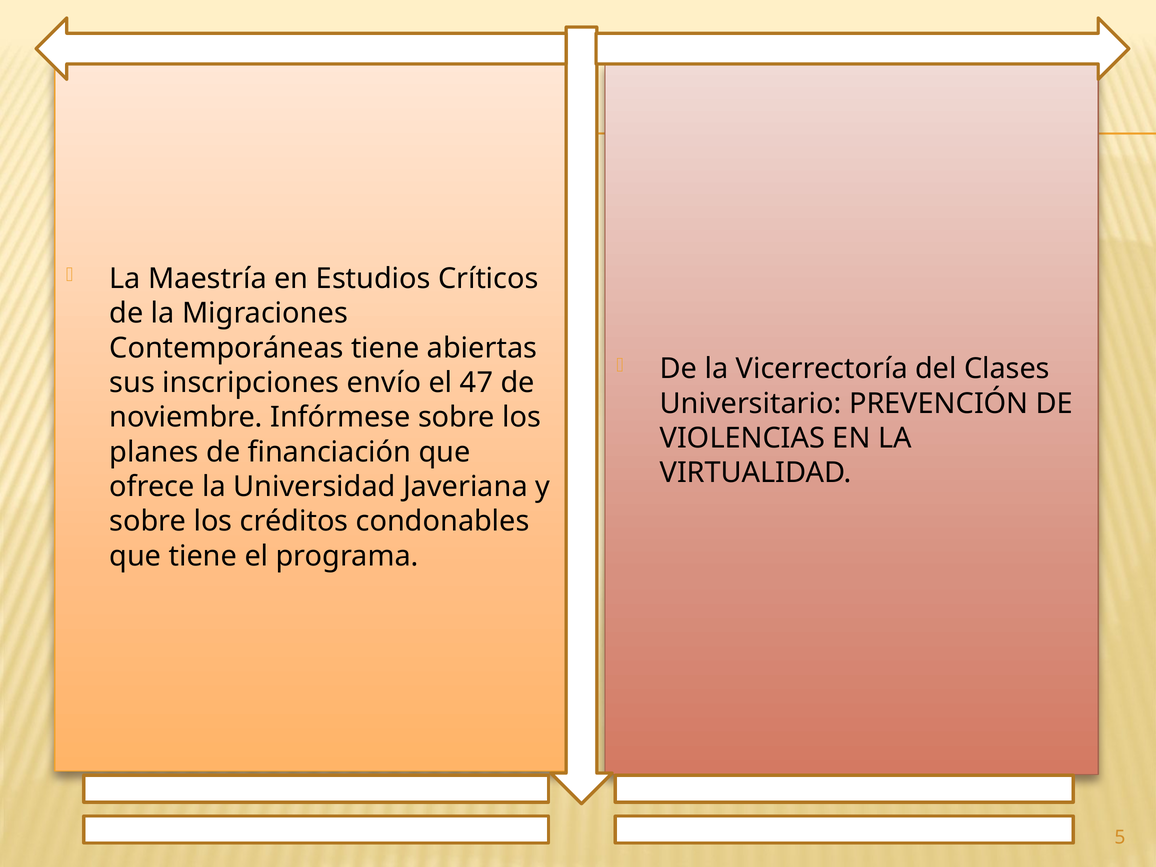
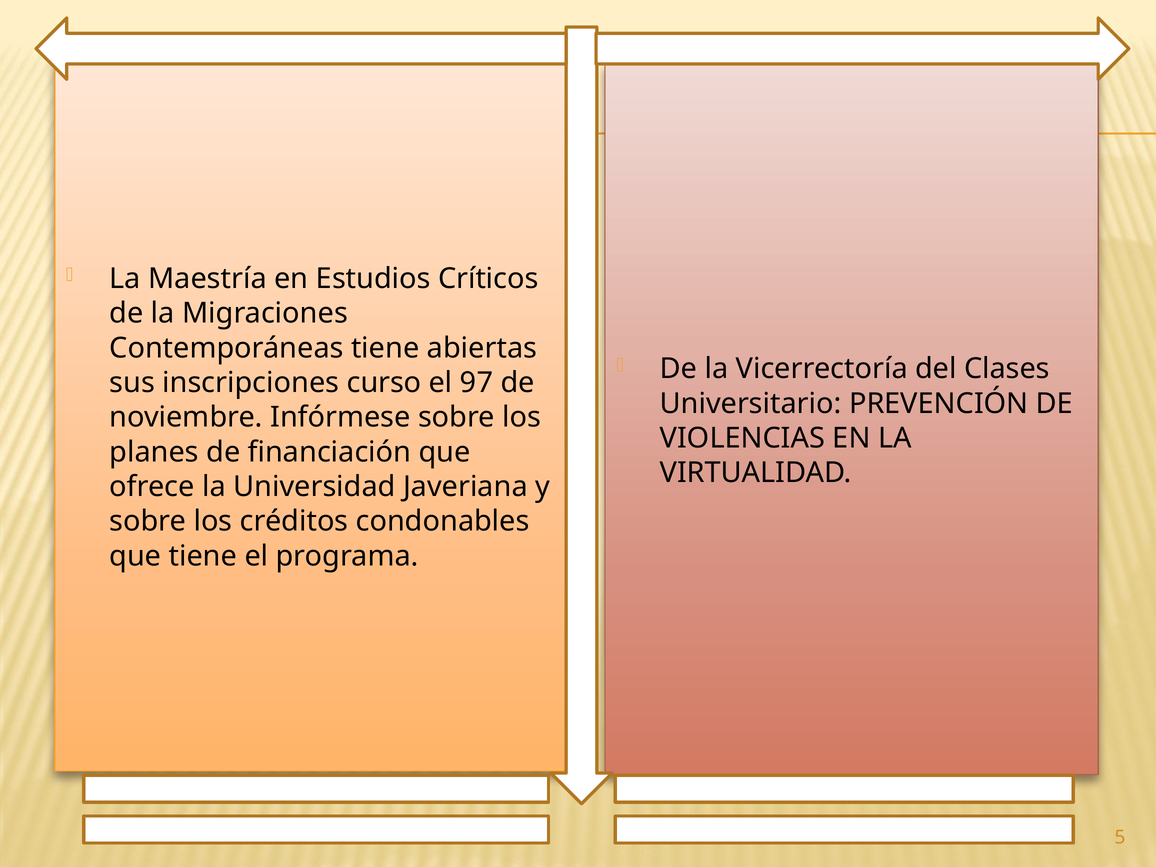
envío: envío -> curso
47: 47 -> 97
